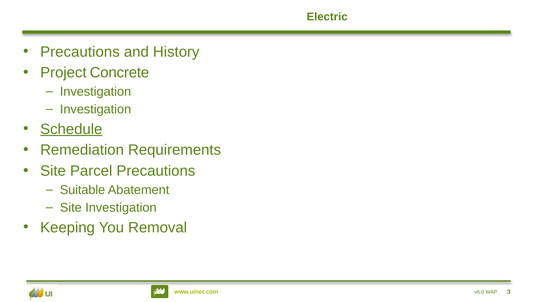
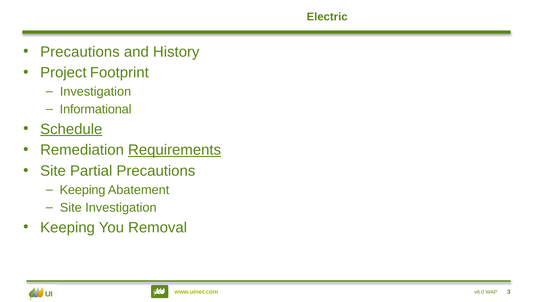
Concrete: Concrete -> Footprint
Investigation at (96, 109): Investigation -> Informational
Requirements underline: none -> present
Parcel: Parcel -> Partial
Suitable at (83, 190): Suitable -> Keeping
